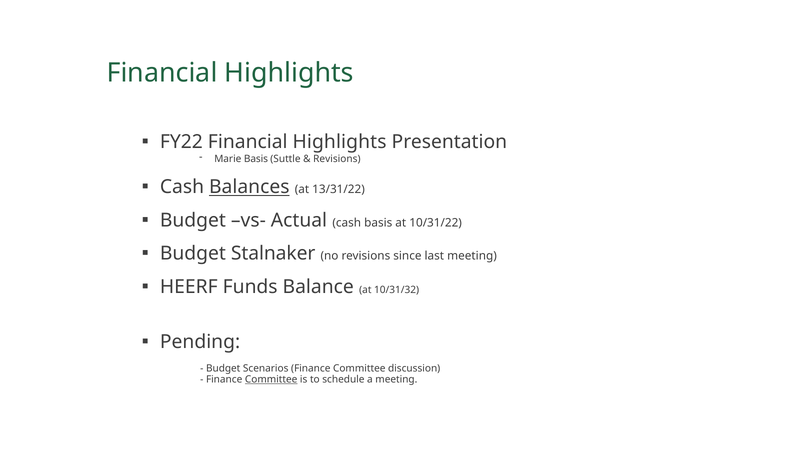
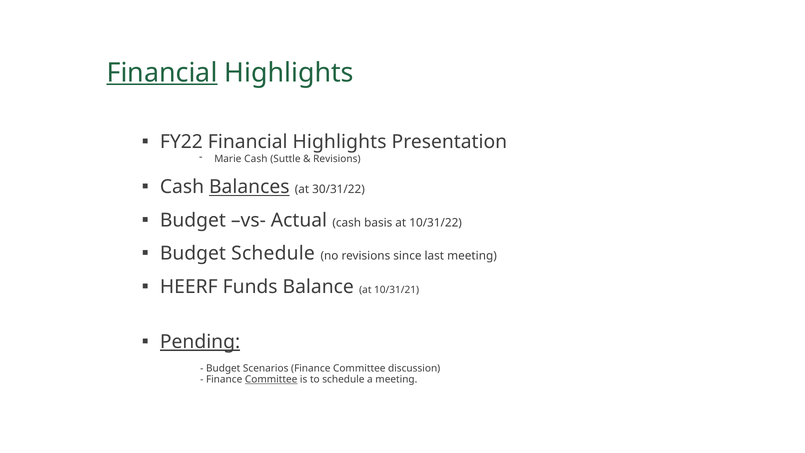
Financial at (162, 73) underline: none -> present
Marie Basis: Basis -> Cash
13/31/22: 13/31/22 -> 30/31/22
Budget Stalnaker: Stalnaker -> Schedule
10/31/32: 10/31/32 -> 10/31/21
Pending underline: none -> present
